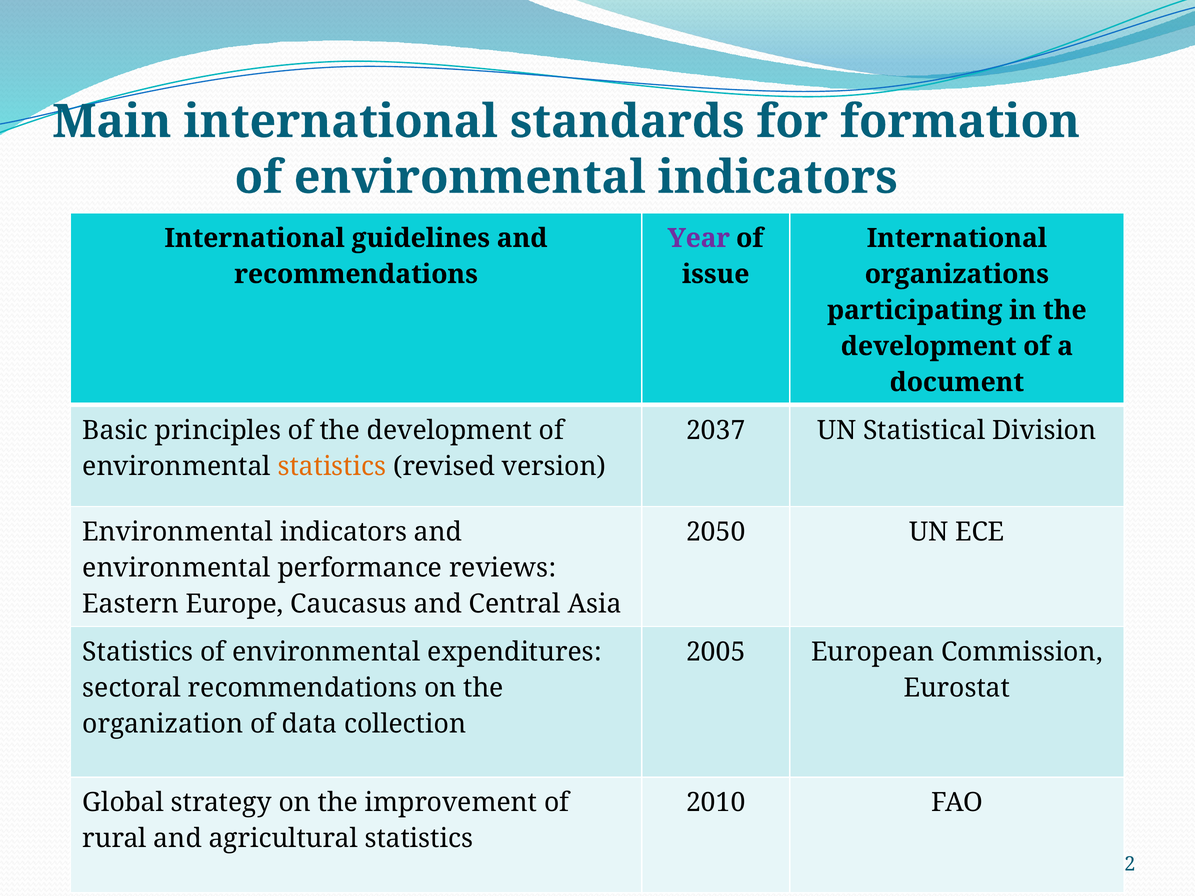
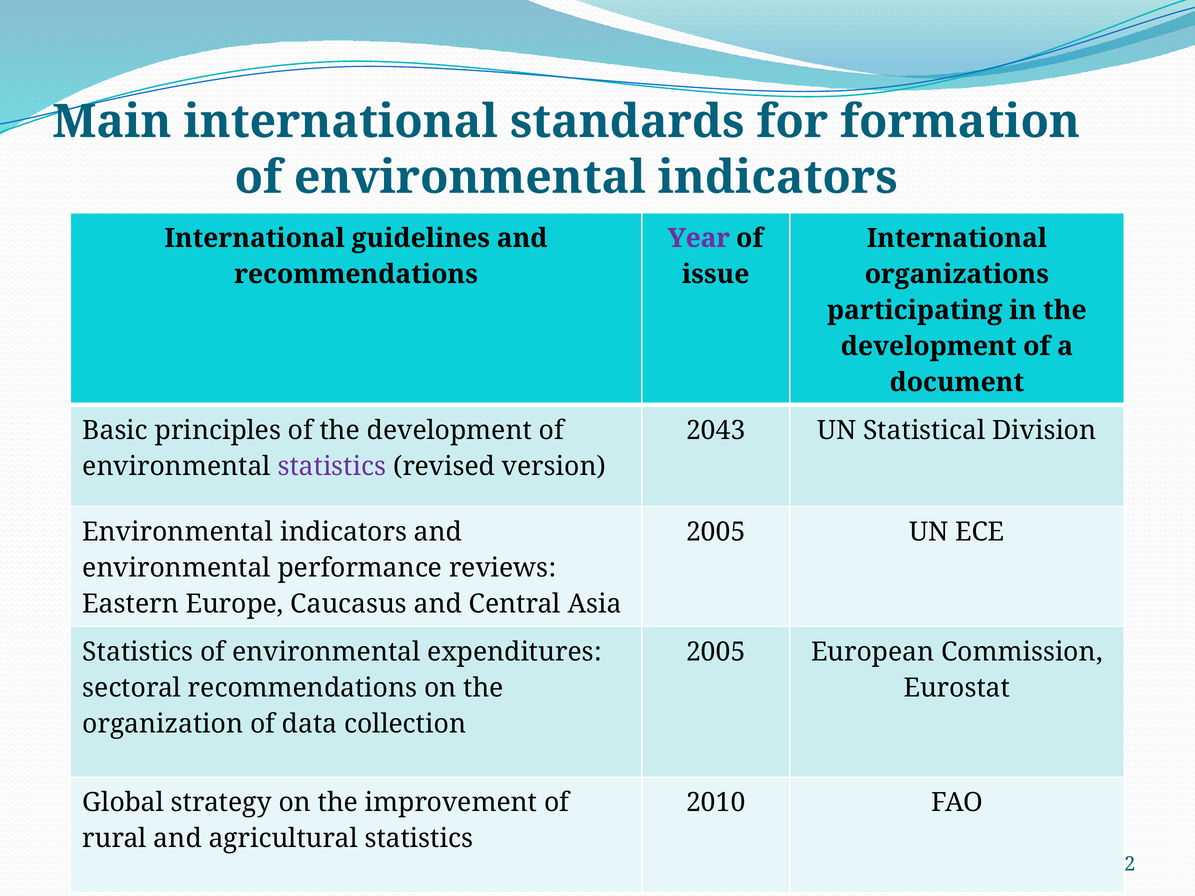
2037: 2037 -> 2043
statistics at (332, 466) colour: orange -> purple
2050 at (716, 532): 2050 -> 2005
